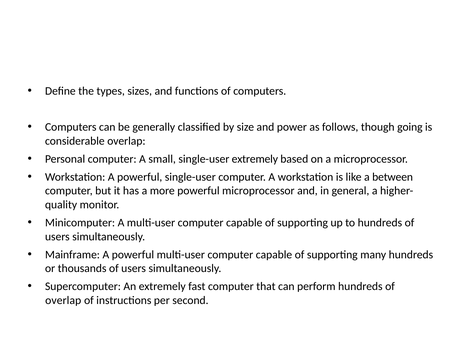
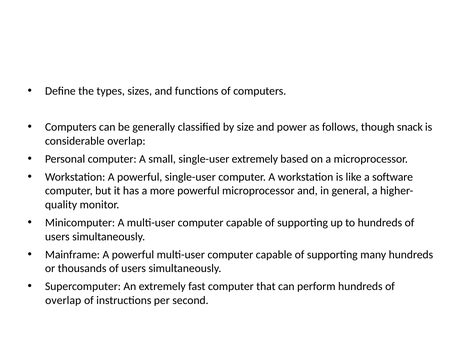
going: going -> snack
between: between -> software
